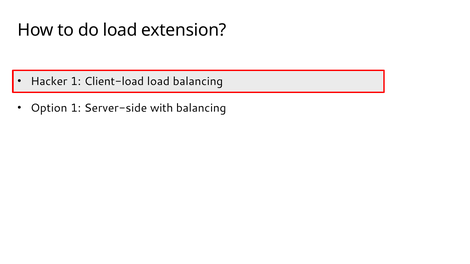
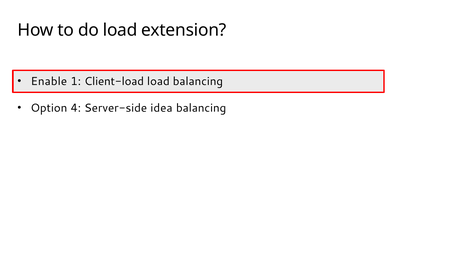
Hacker: Hacker -> Enable
Option 1: 1 -> 4
with: with -> idea
